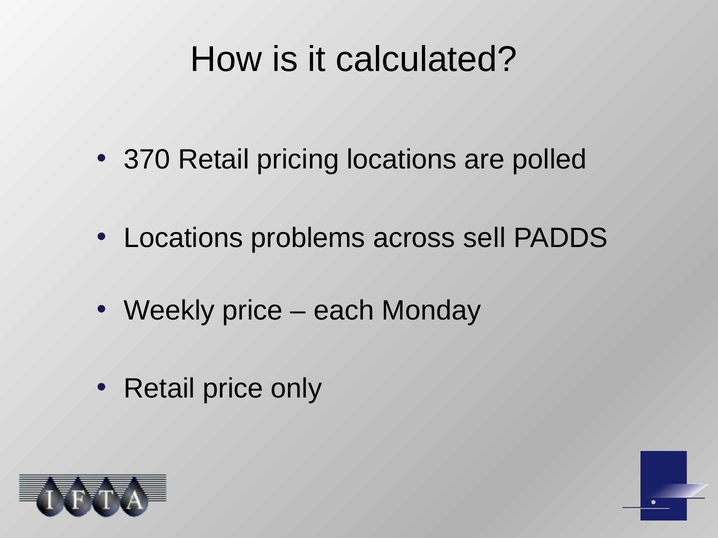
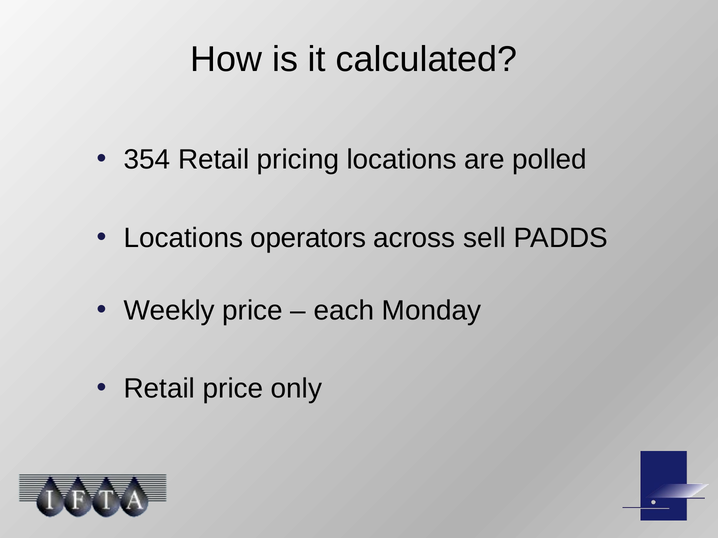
370: 370 -> 354
problems: problems -> operators
